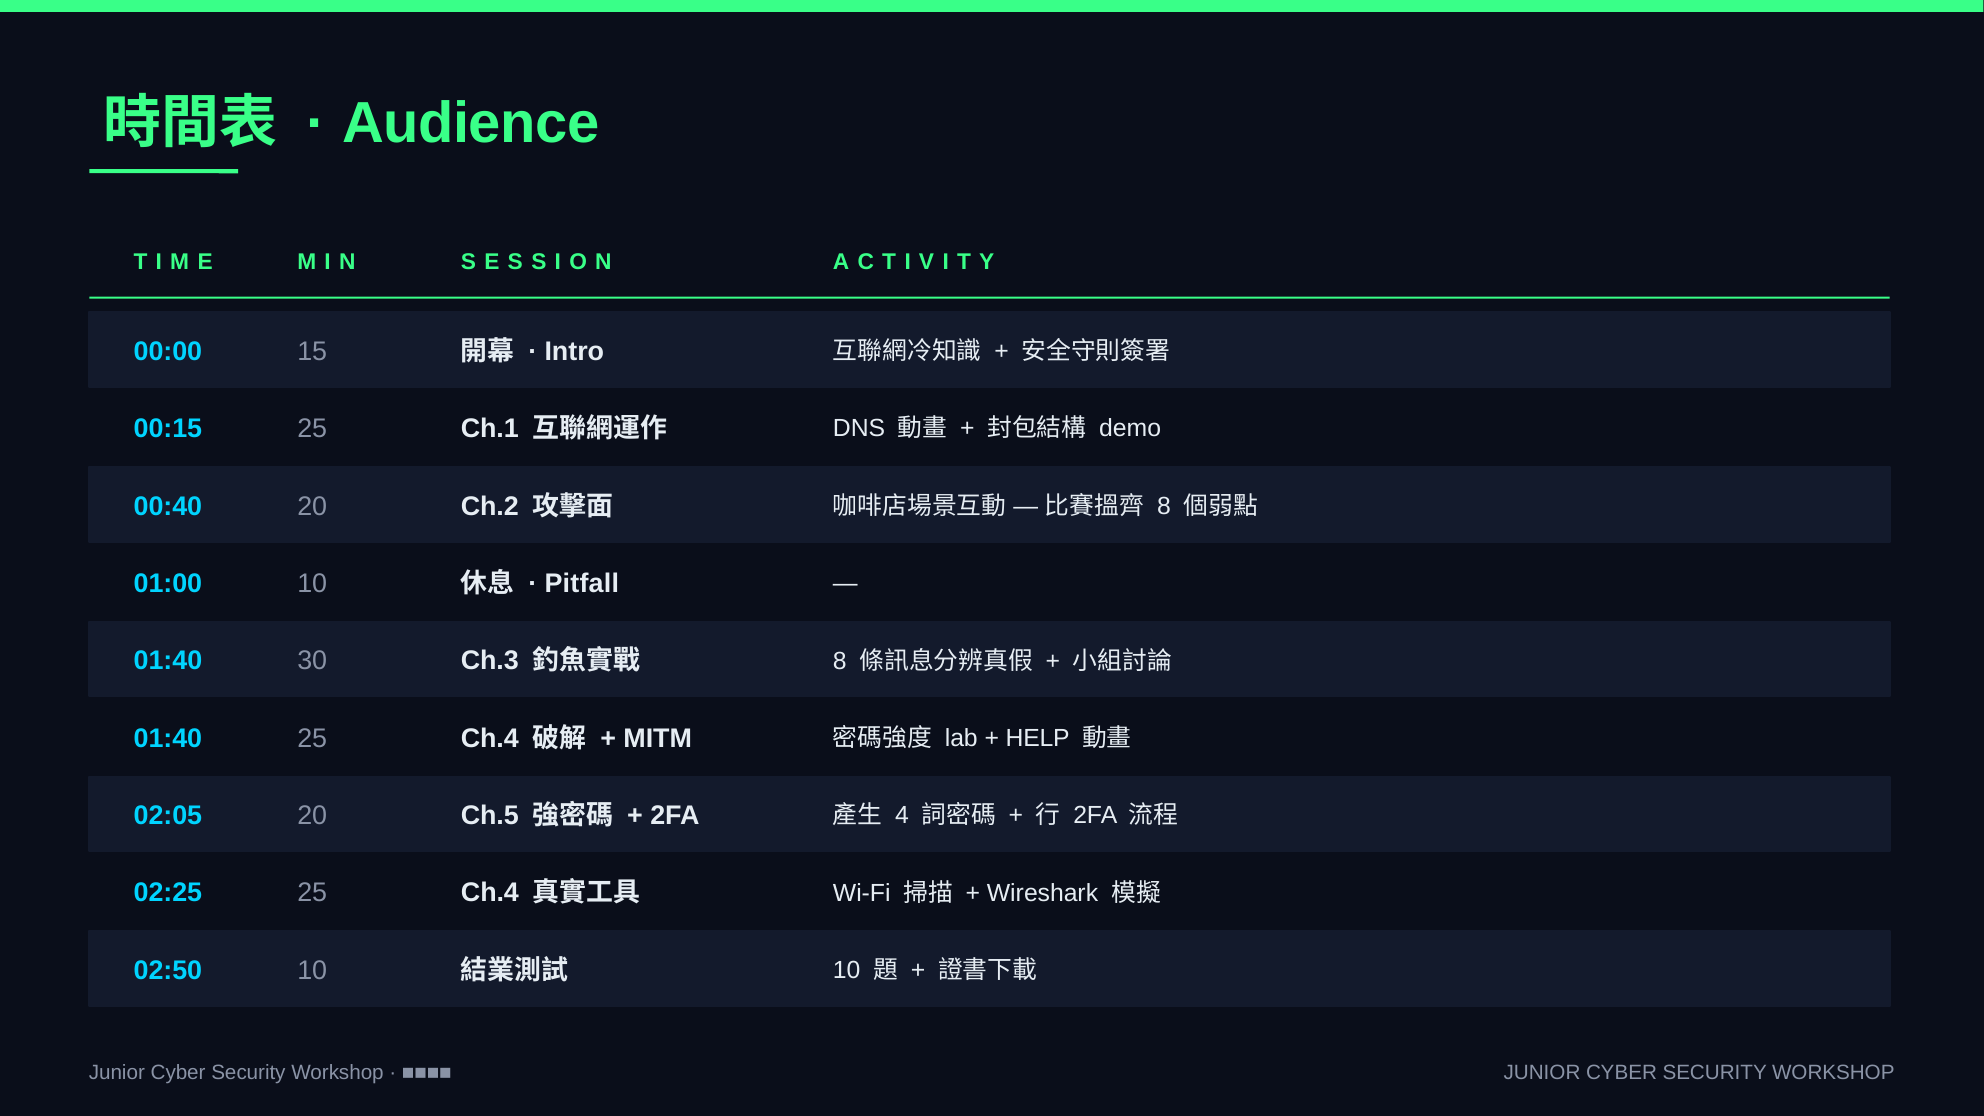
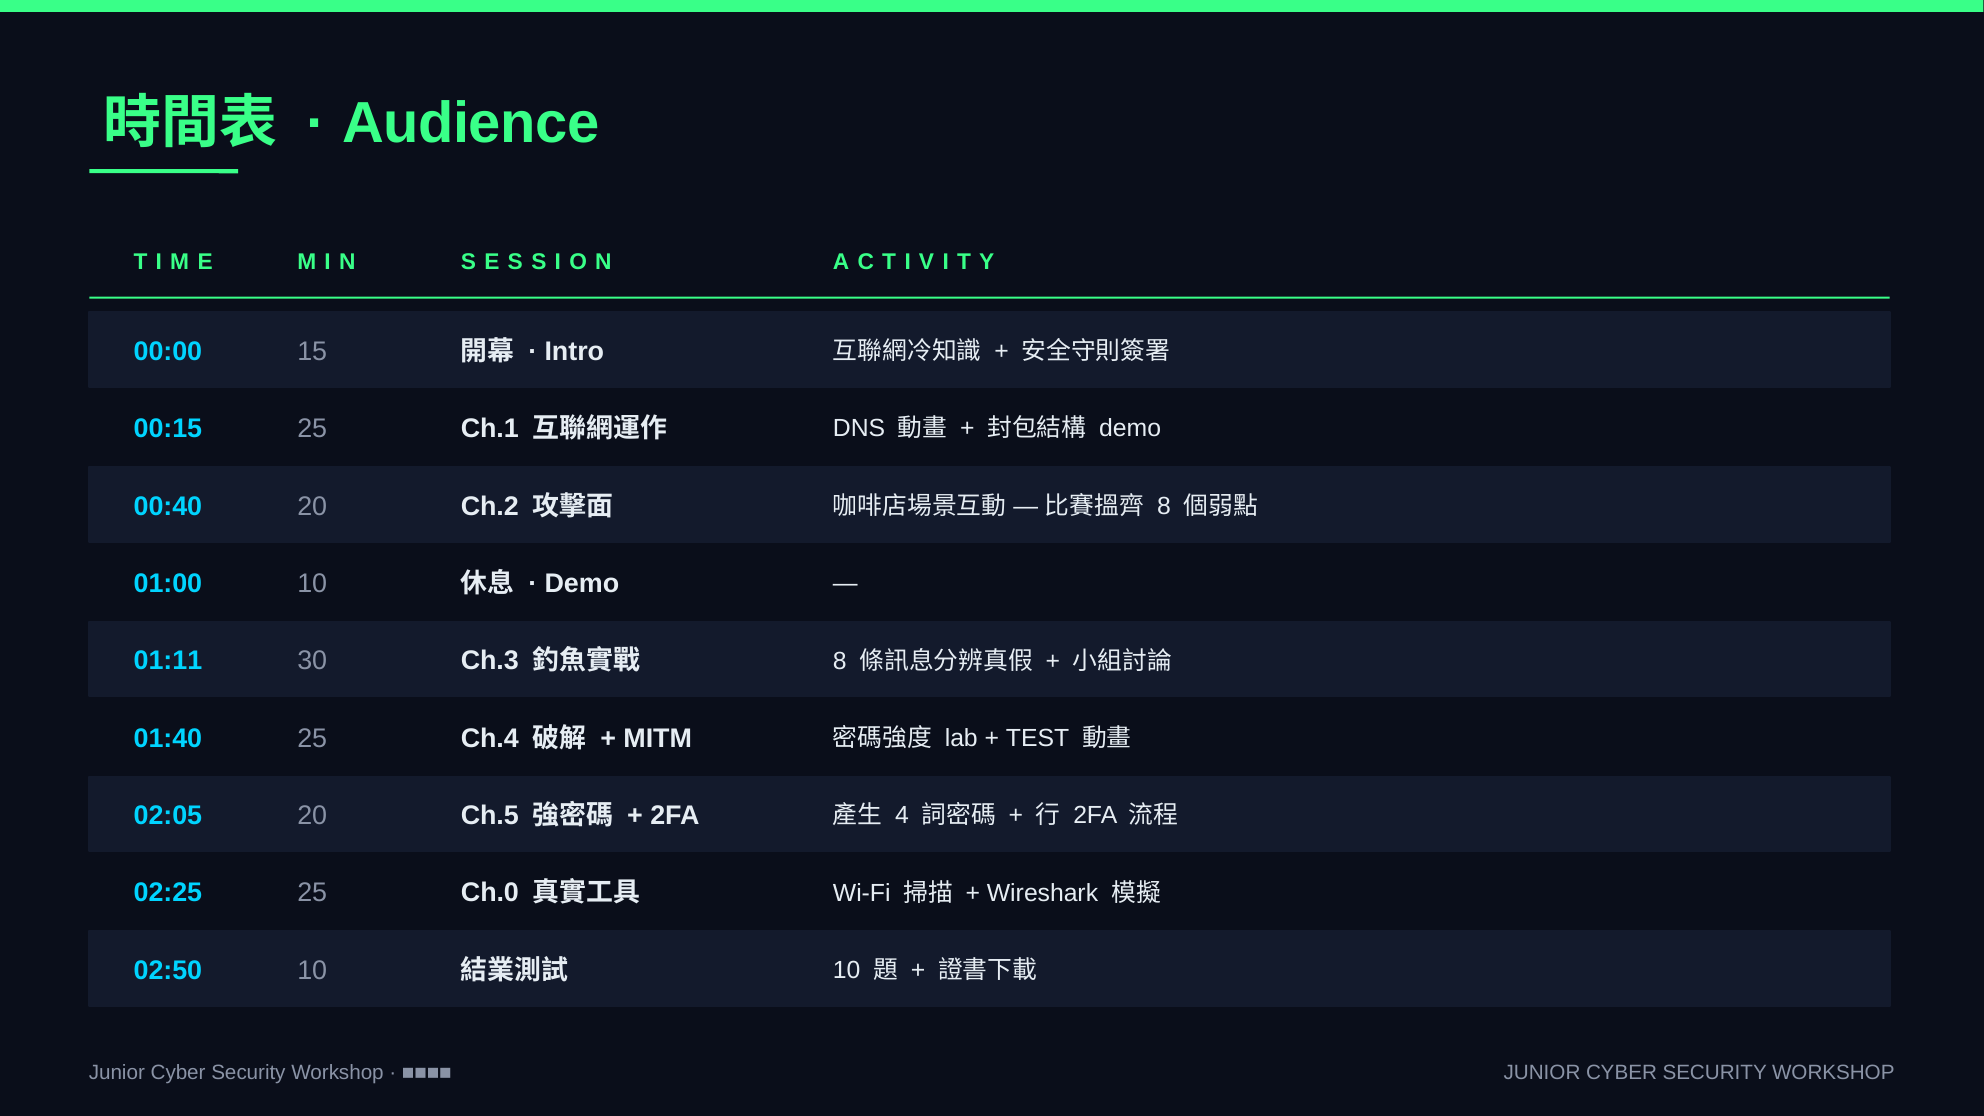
Pitfall at (582, 584): Pitfall -> Demo
01:40 at (168, 661): 01:40 -> 01:11
HELP: HELP -> TEST
02:25 25 Ch.4: Ch.4 -> Ch.0
